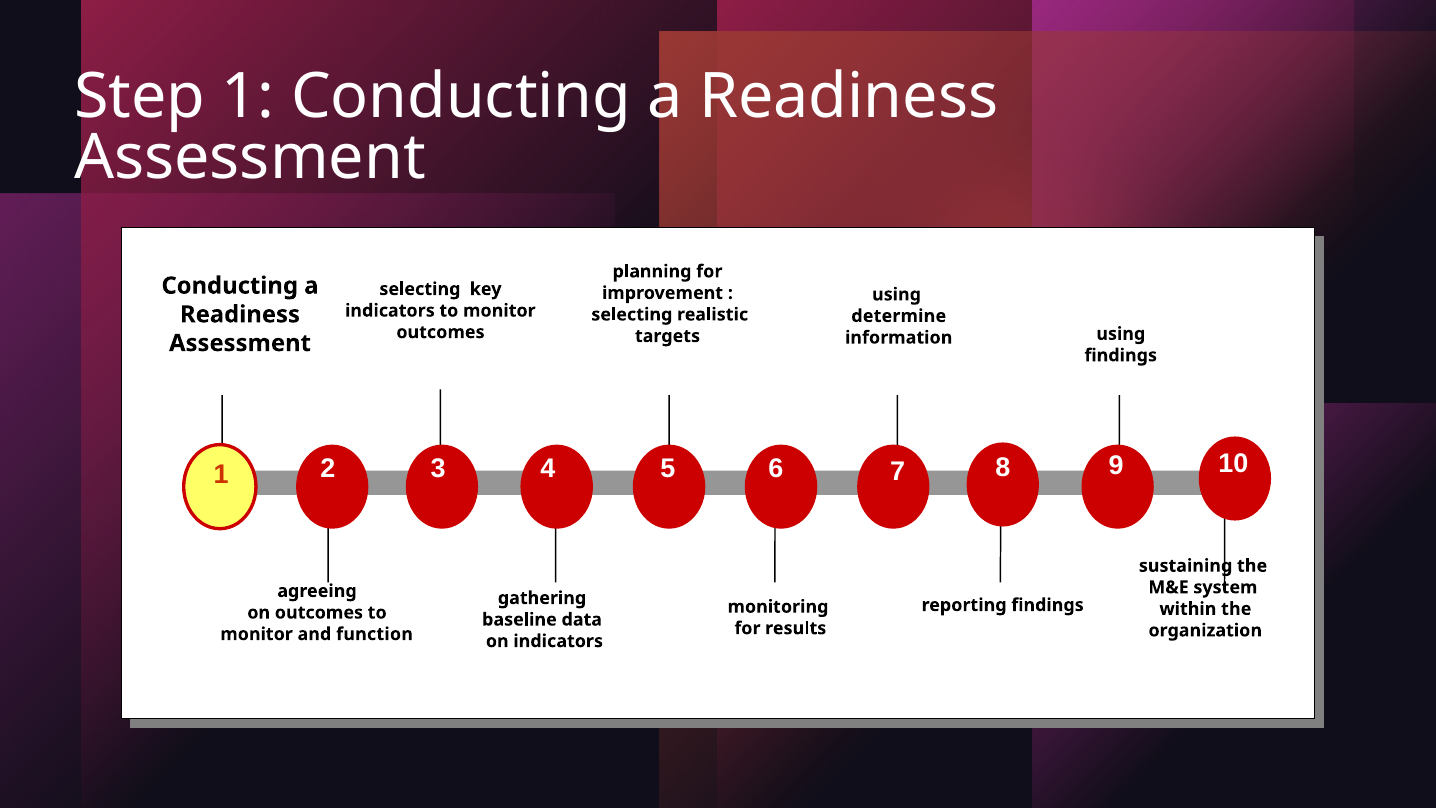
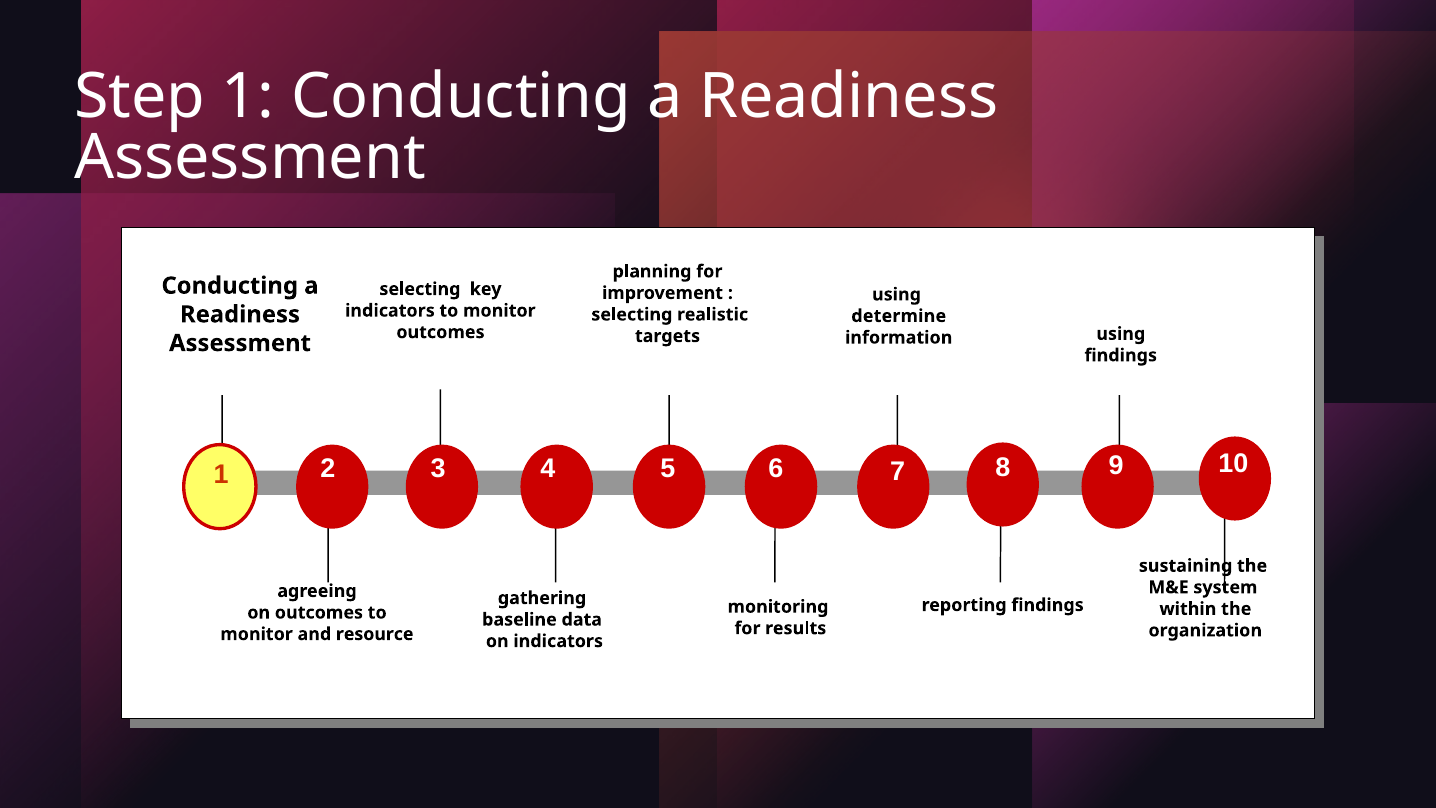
function: function -> resource
